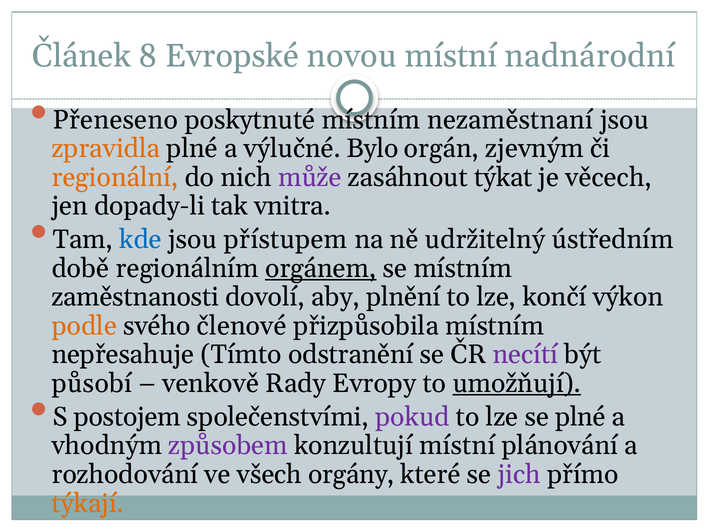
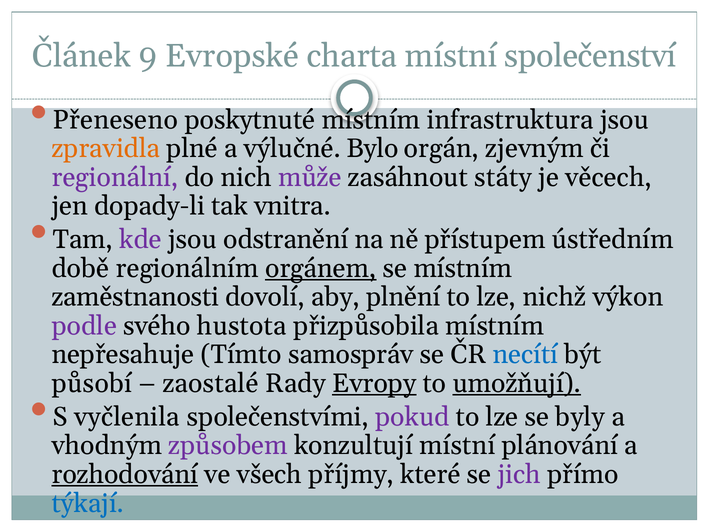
8: 8 -> 9
novou: novou -> charta
nadnárodní: nadnárodní -> společenství
nezaměstnaní: nezaměstnaní -> infrastruktura
regionální colour: orange -> purple
týkat: týkat -> státy
kde colour: blue -> purple
přístupem: přístupem -> odstranění
udržitelný: udržitelný -> přístupem
končí: končí -> nichž
podle colour: orange -> purple
členové: členové -> hustota
odstranění: odstranění -> samospráv
necítí colour: purple -> blue
venkově: venkově -> zaostalé
Evropy underline: none -> present
postojem: postojem -> vyčlenila
se plné: plné -> byly
rozhodování underline: none -> present
orgány: orgány -> příjmy
týkají colour: orange -> blue
